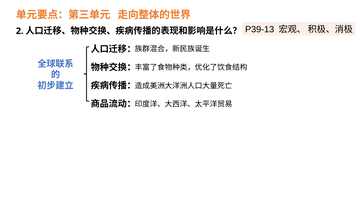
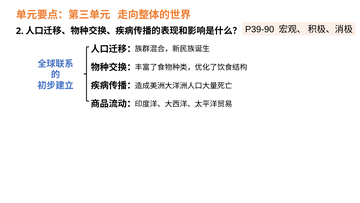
P39-13: P39-13 -> P39-90
